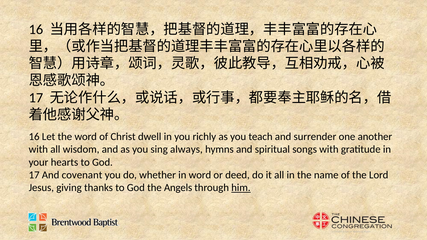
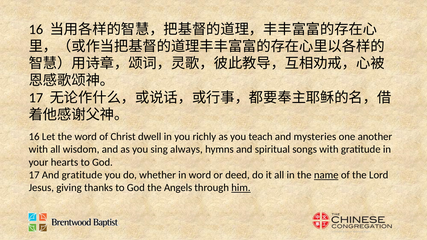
surrender: surrender -> mysteries
And covenant: covenant -> gratitude
name underline: none -> present
